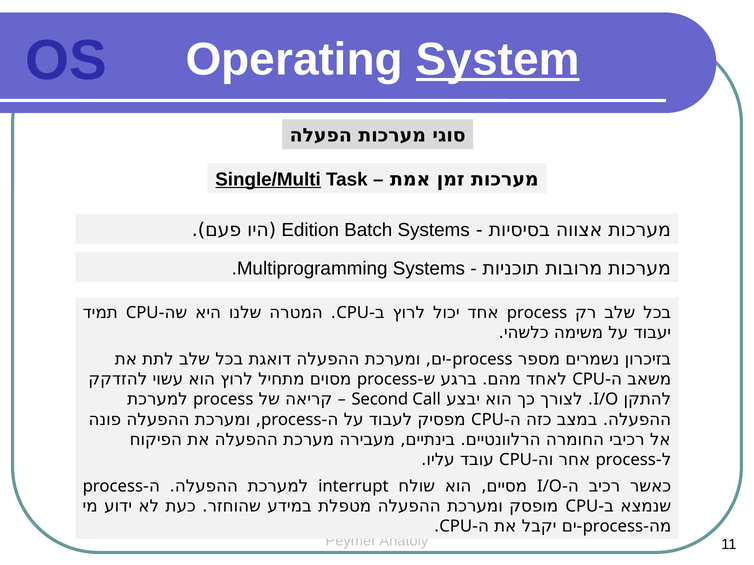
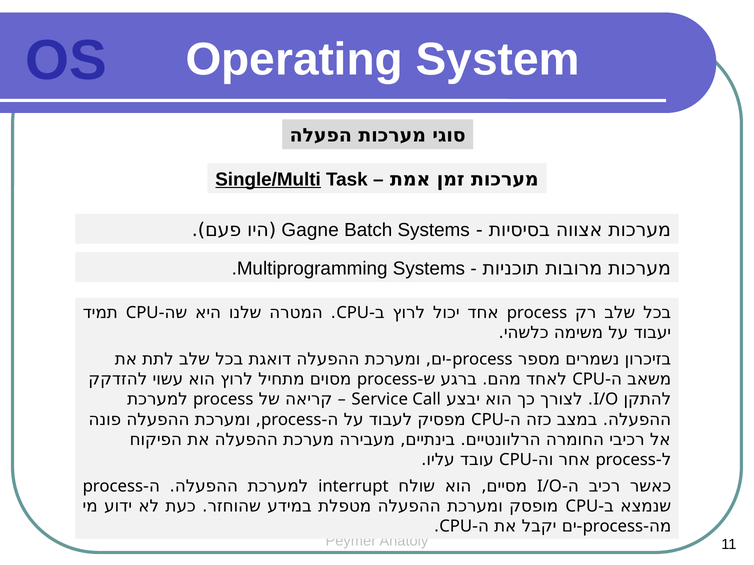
System underline: present -> none
Edition: Edition -> Gagne
Second: Second -> Service
